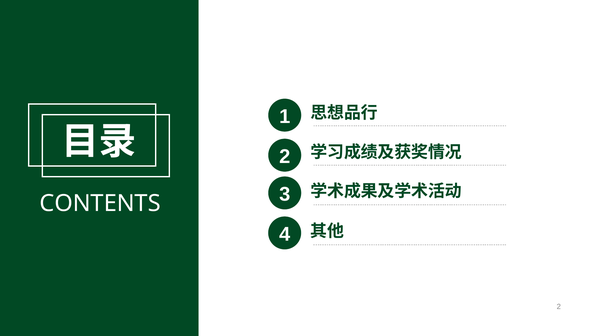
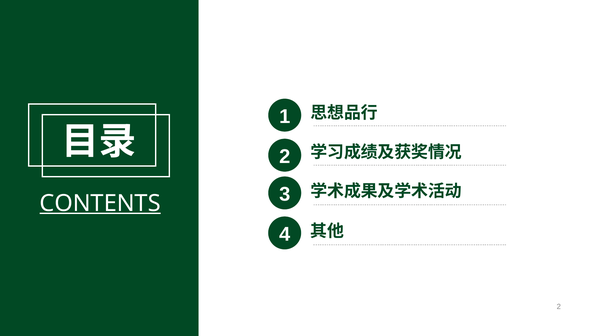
CONTENTS underline: none -> present
